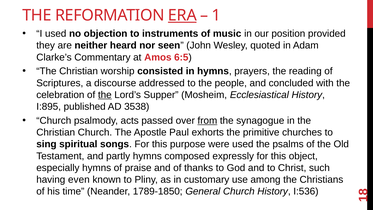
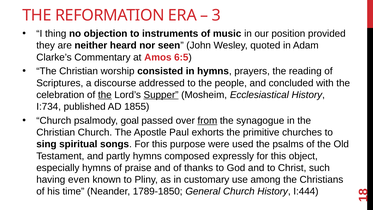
ERA underline: present -> none
1 at (216, 15): 1 -> 3
I used: used -> thing
Supper underline: none -> present
I:895: I:895 -> I:734
3538: 3538 -> 1855
acts: acts -> goal
I:536: I:536 -> I:444
